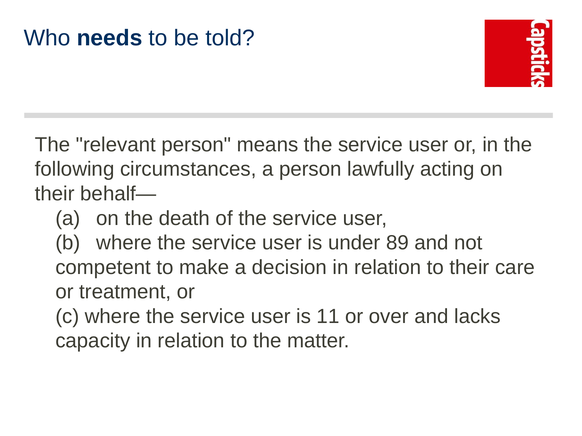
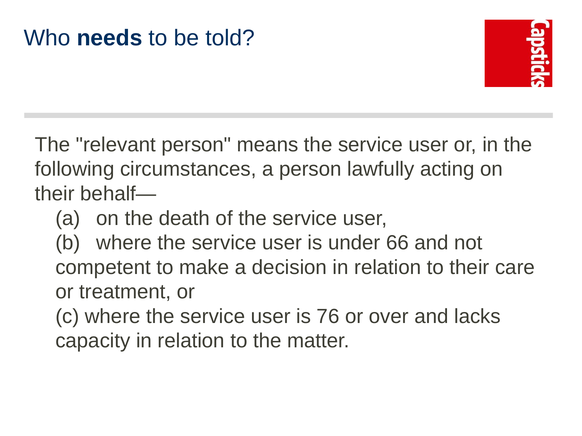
89: 89 -> 66
11: 11 -> 76
